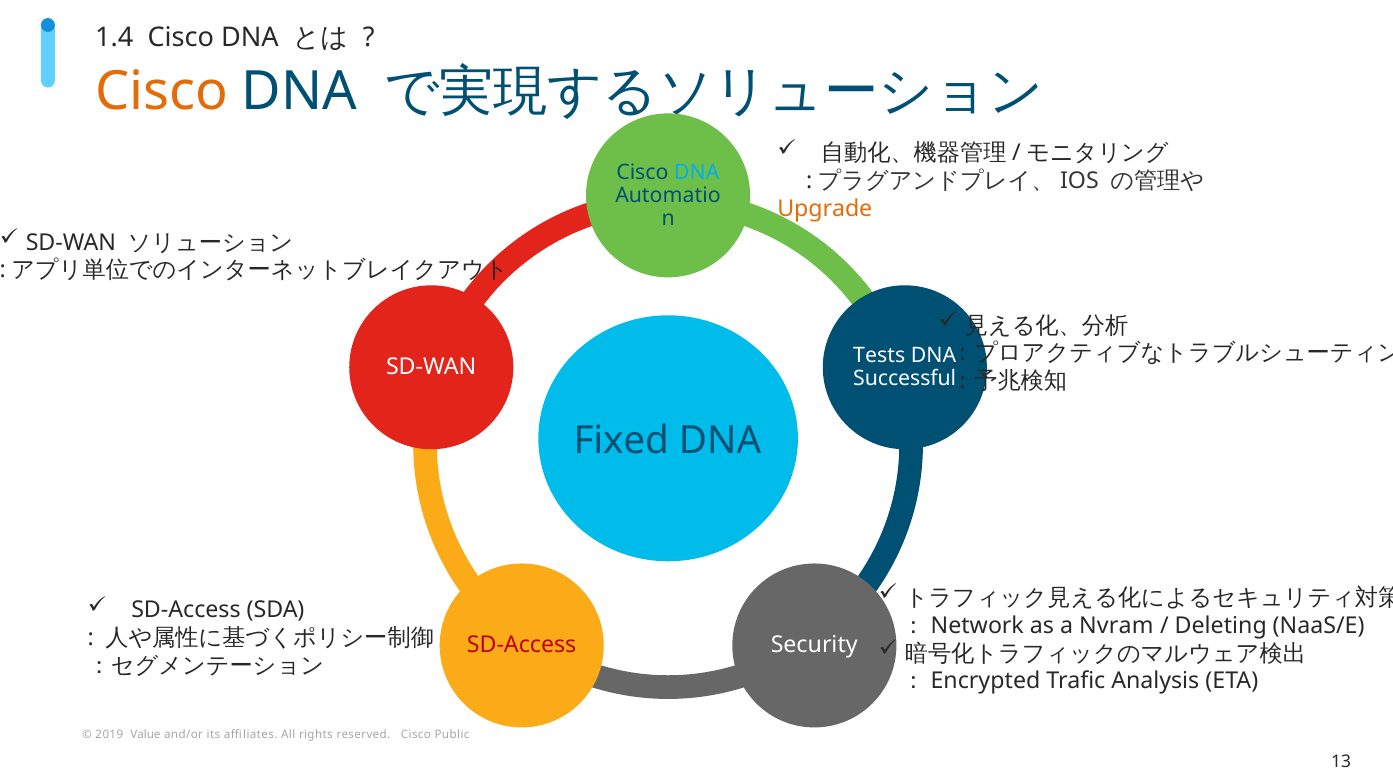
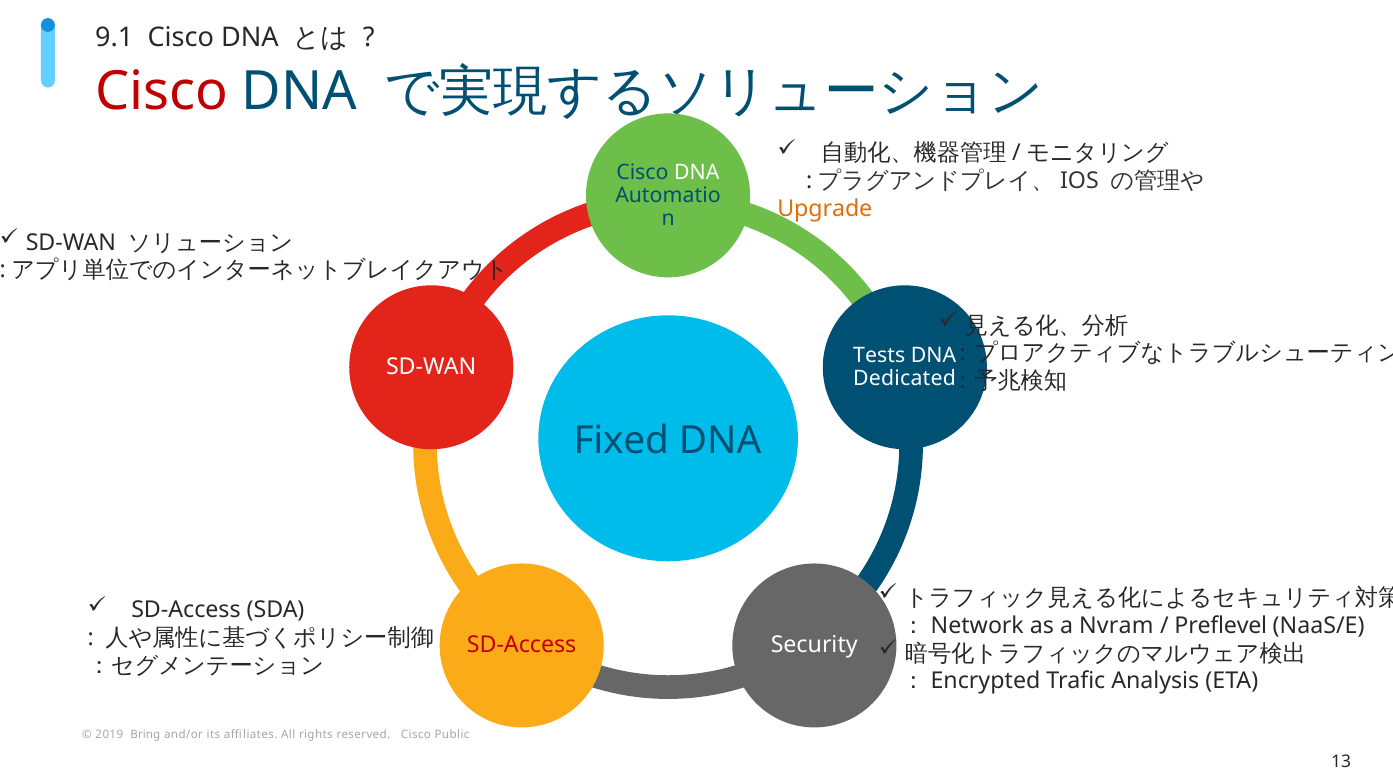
1.4: 1.4 -> 9.1
Cisco at (162, 92) colour: orange -> red
DNA at (697, 172) colour: light blue -> white
Successful: Successful -> Dedicated
Deleting: Deleting -> Preflevel
Value: Value -> Bring
